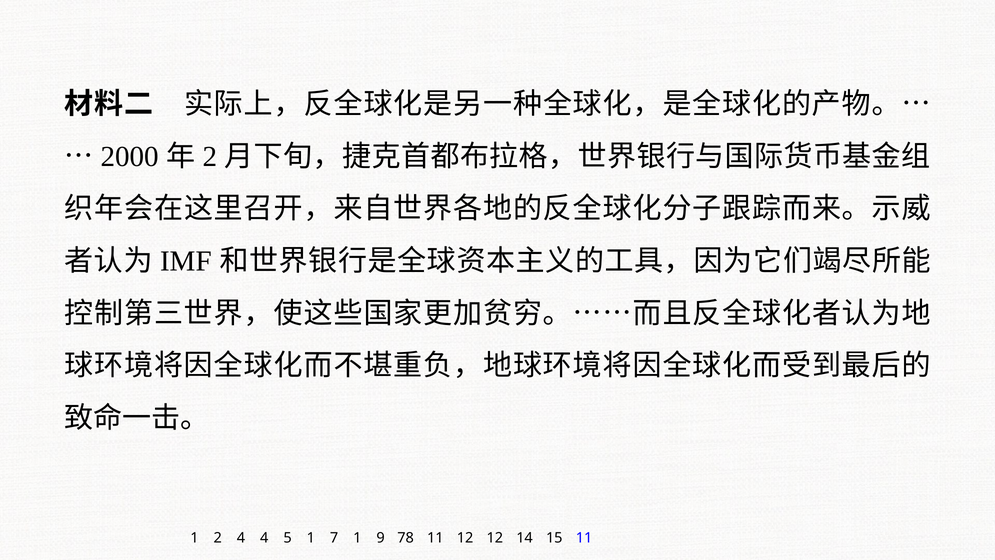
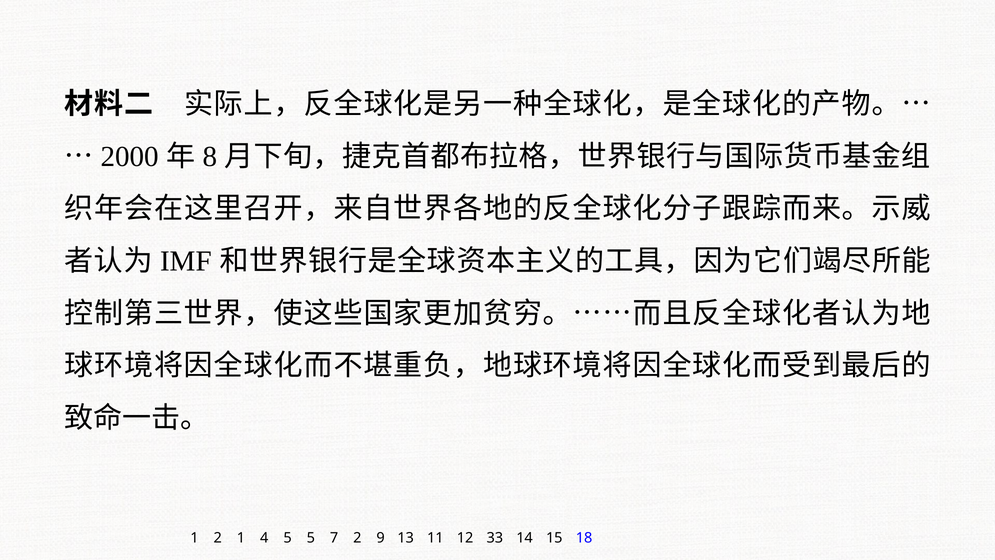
2 at (210, 157): 2 -> 8
2 4: 4 -> 1
5 1: 1 -> 5
7 1: 1 -> 2
78: 78 -> 13
12 12: 12 -> 33
15 11: 11 -> 18
